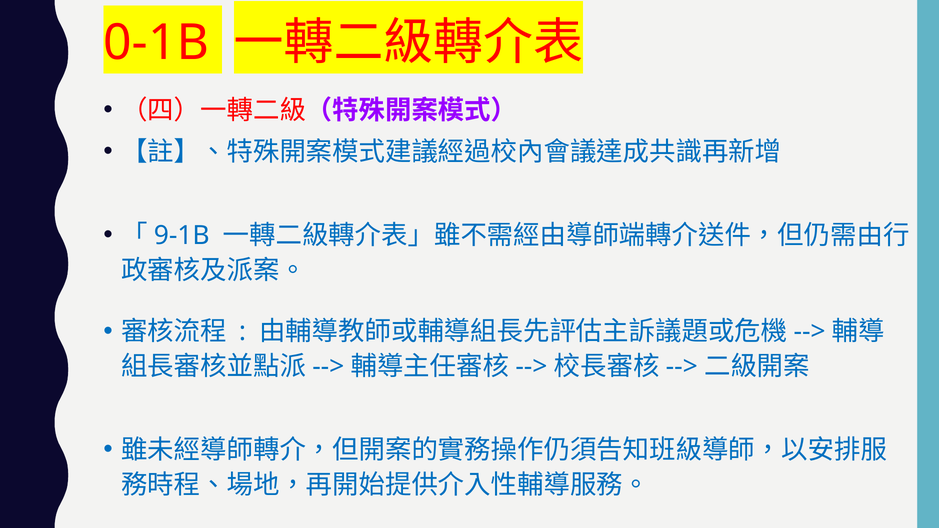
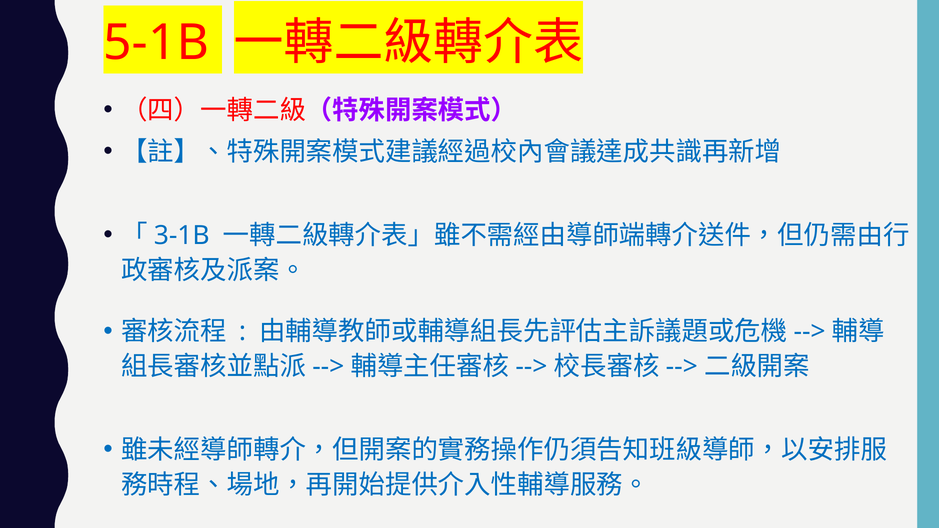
0-1B: 0-1B -> 5-1B
9-1B: 9-1B -> 3-1B
